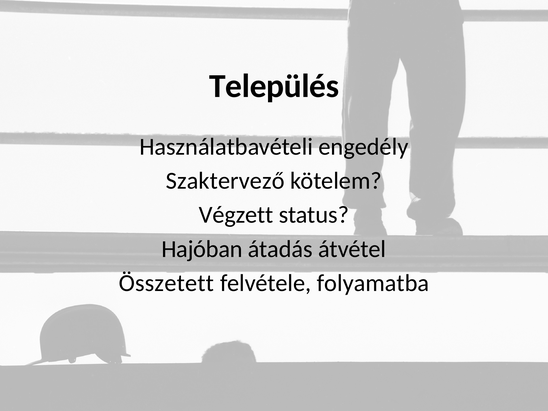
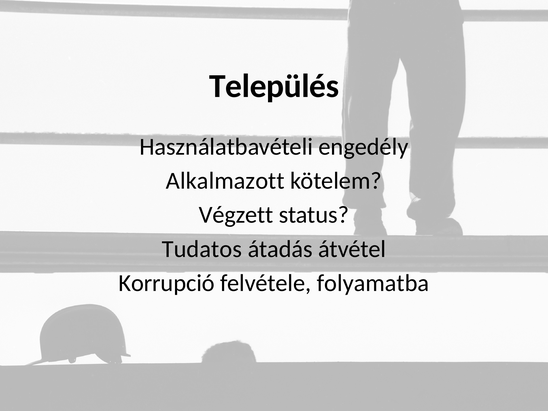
Szaktervező: Szaktervező -> Alkalmazott
Hajóban: Hajóban -> Tudatos
Összetett: Összetett -> Korrupció
